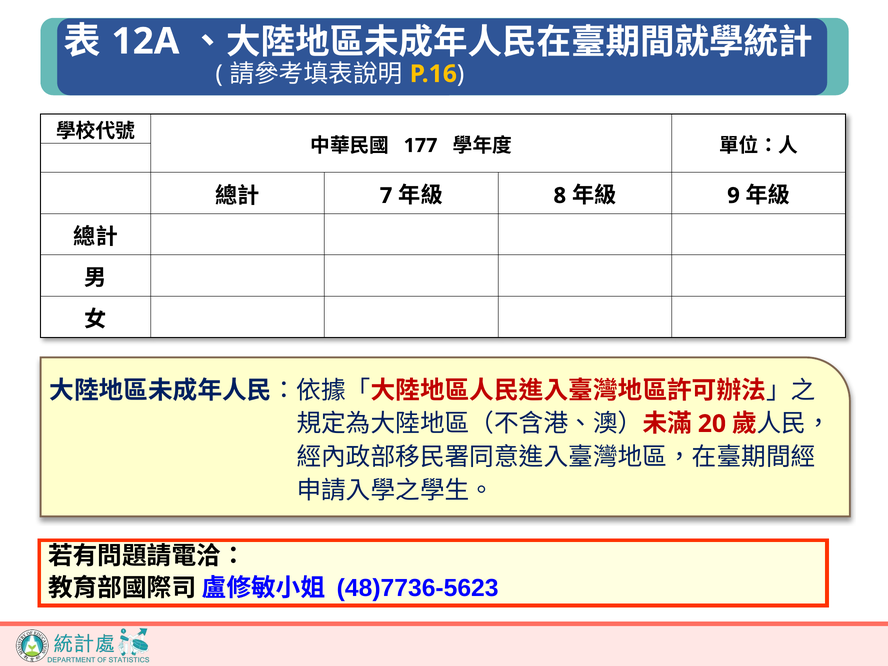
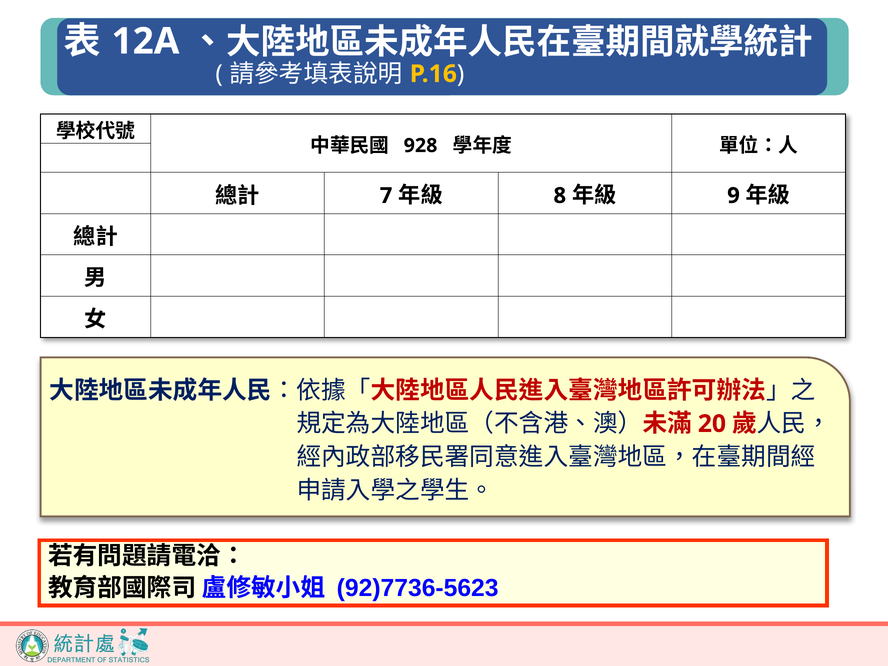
177: 177 -> 928
48)7736-5623: 48)7736-5623 -> 92)7736-5623
